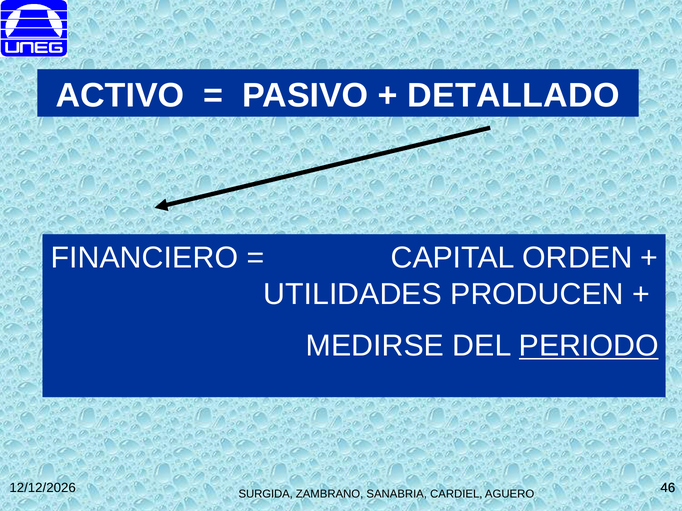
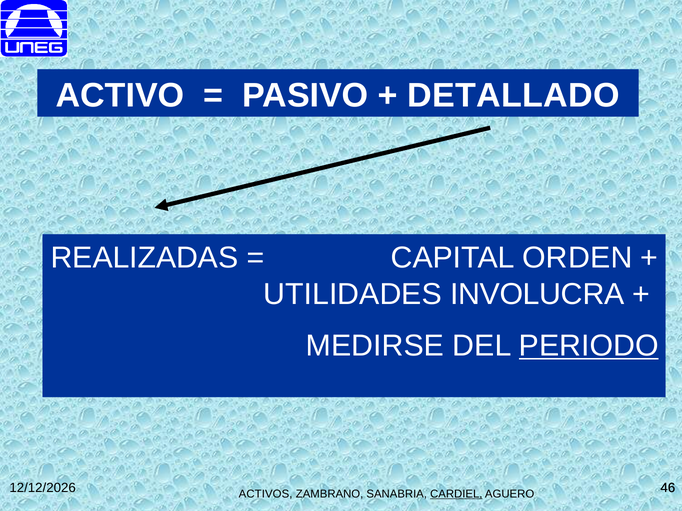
FINANCIERO: FINANCIERO -> REALIZADAS
PRODUCEN: PRODUCEN -> INVOLUCRA
SURGIDA: SURGIDA -> ACTIVOS
CARDIEL underline: none -> present
